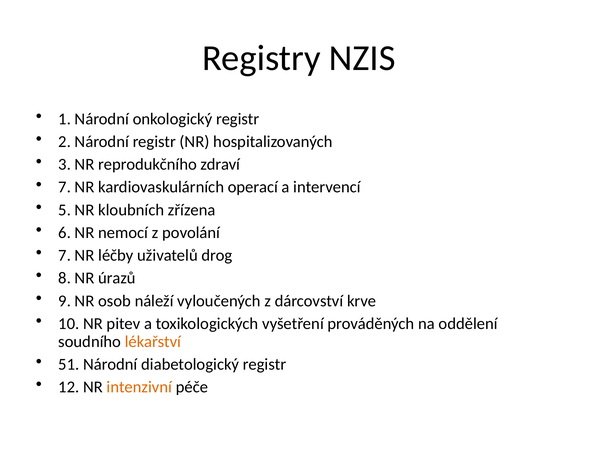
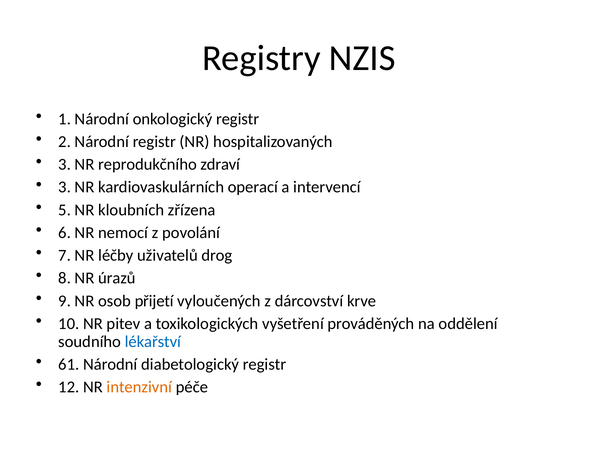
7 at (65, 187): 7 -> 3
náleží: náleží -> přijetí
lékařství colour: orange -> blue
51: 51 -> 61
